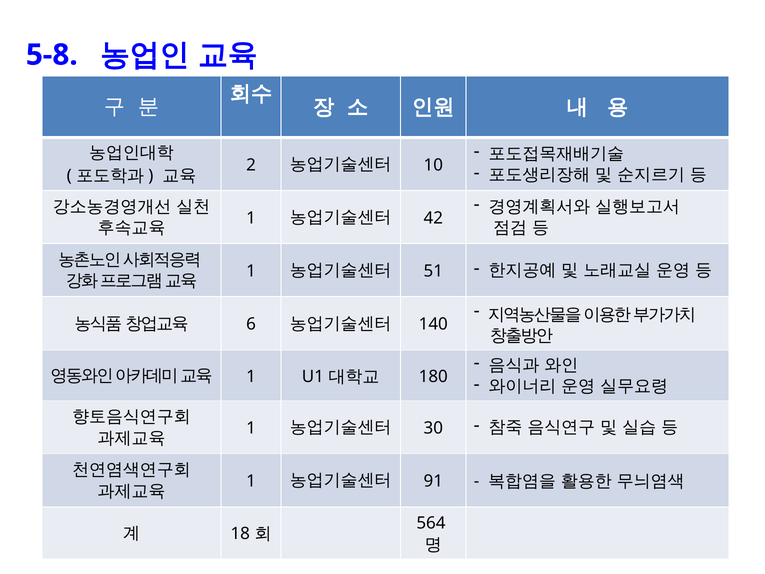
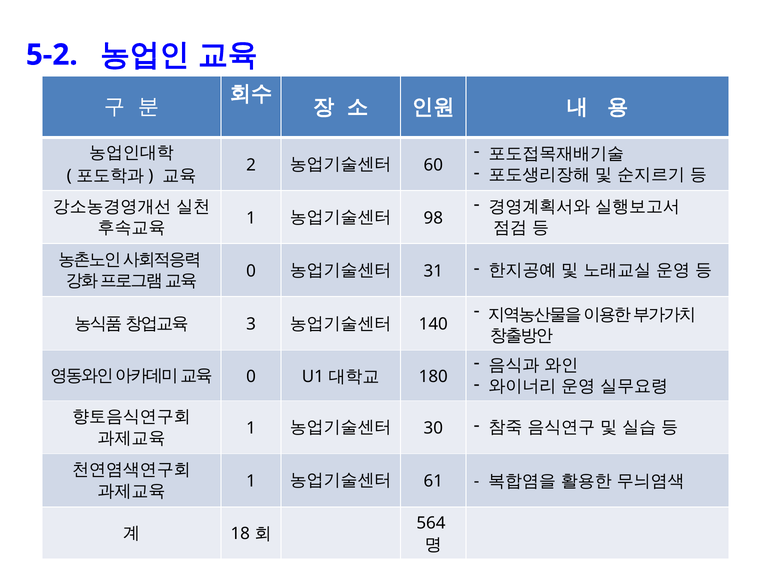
5-8: 5-8 -> 5-2
10: 10 -> 60
42: 42 -> 98
1 at (251, 271): 1 -> 0
51: 51 -> 31
6: 6 -> 3
1 at (251, 376): 1 -> 0
91: 91 -> 61
